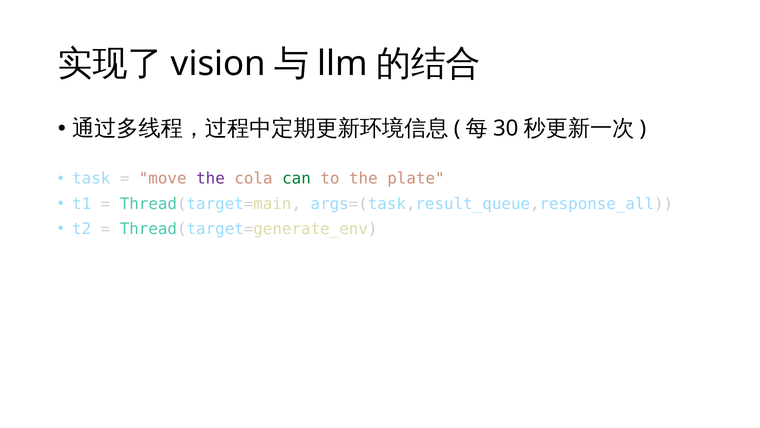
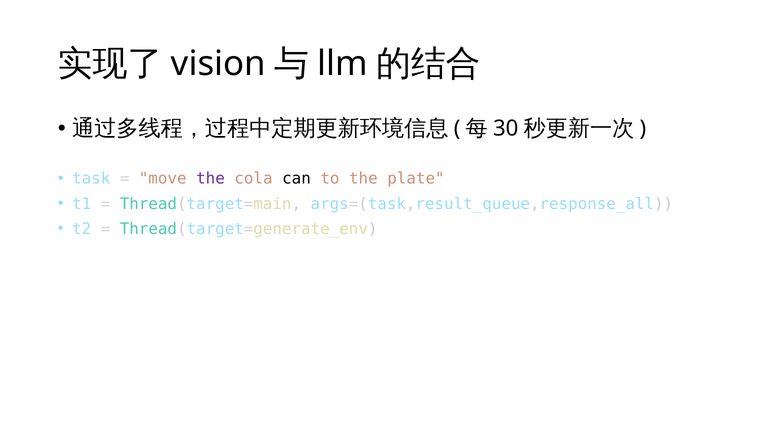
can colour: green -> black
